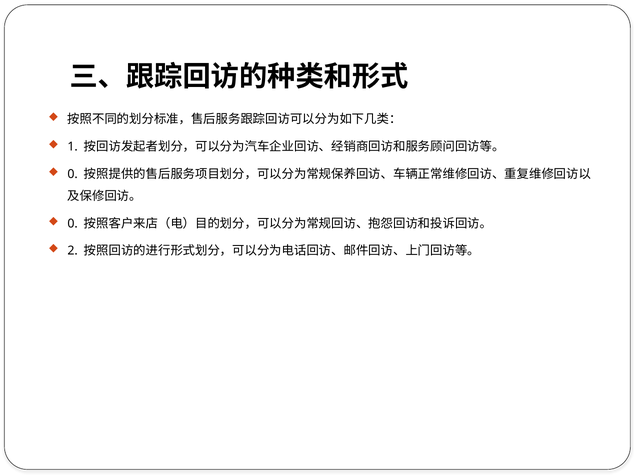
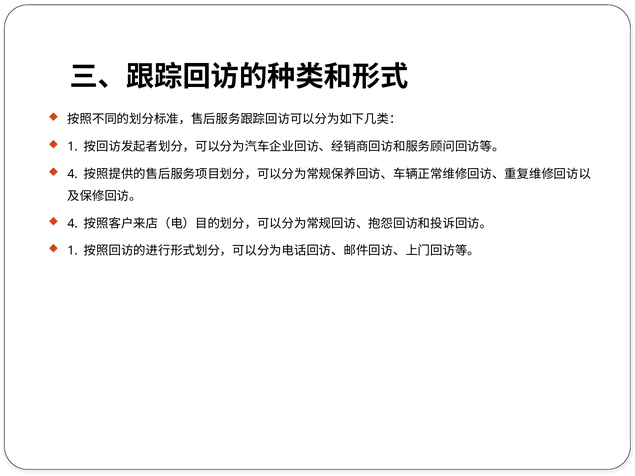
0 at (73, 174): 0 -> 4
0 at (73, 224): 0 -> 4
2 at (73, 251): 2 -> 1
